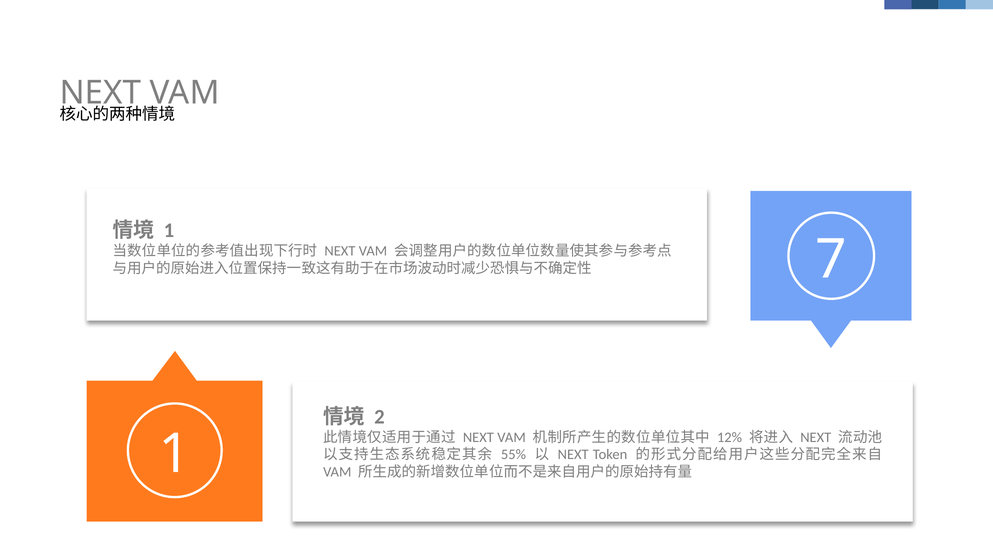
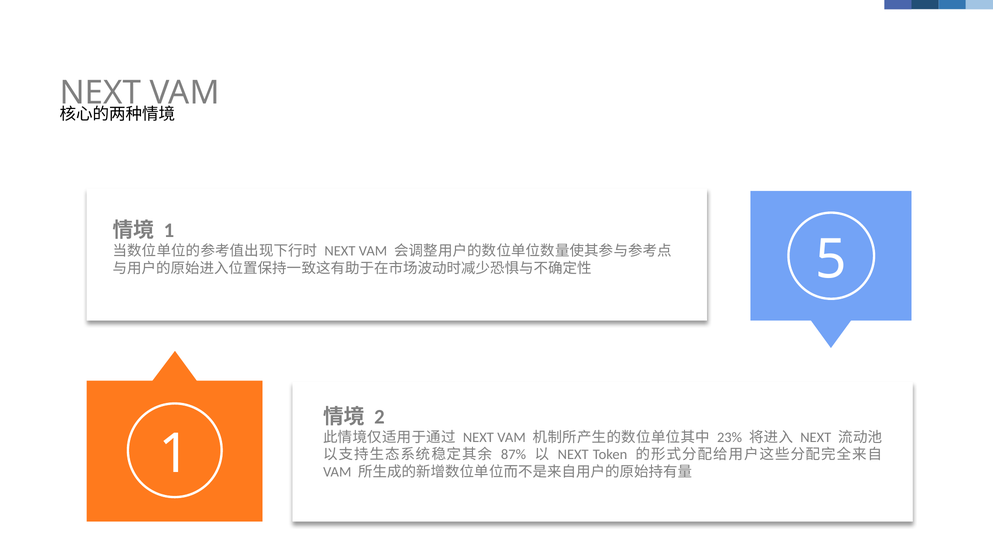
7: 7 -> 5
12%: 12% -> 23%
55%: 55% -> 87%
